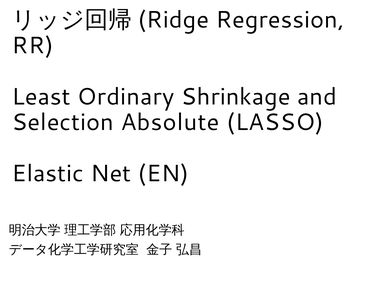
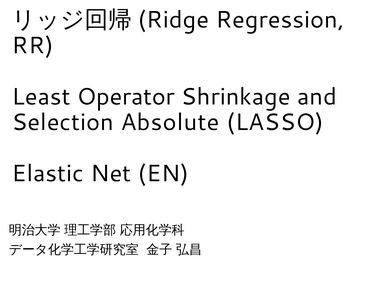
Ordinary: Ordinary -> Operator
